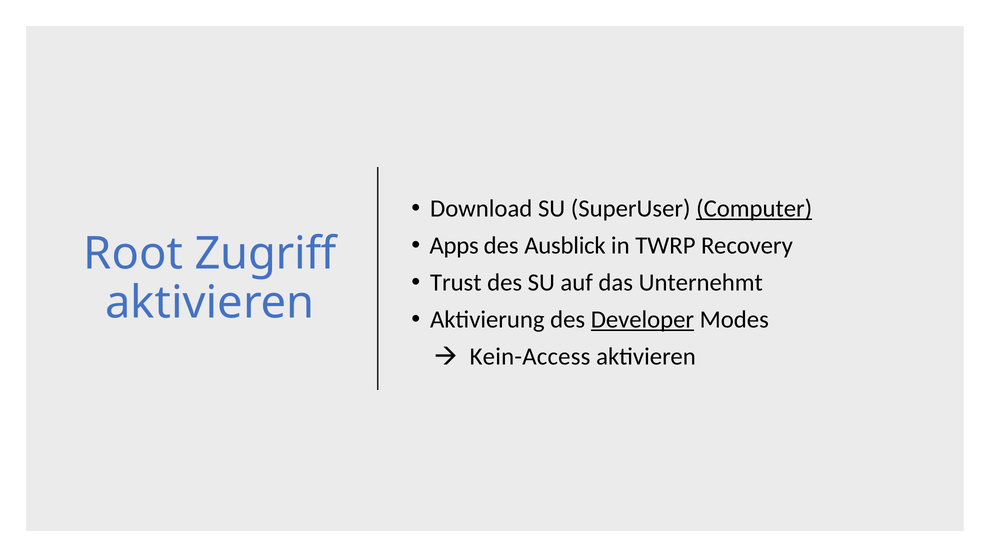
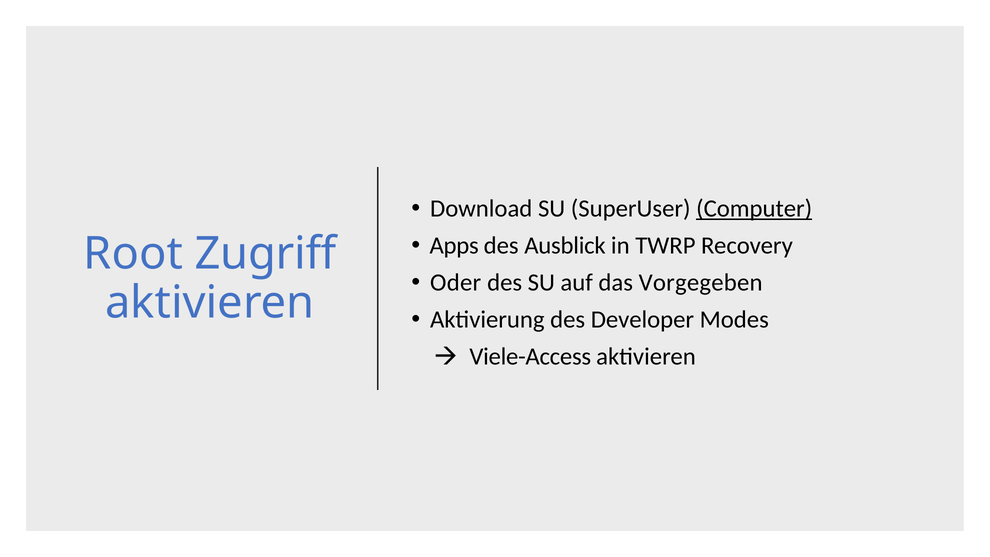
Trust: Trust -> Oder
Unternehmt: Unternehmt -> Vorgegeben
Developer underline: present -> none
Kein-Access: Kein-Access -> Viele-Access
